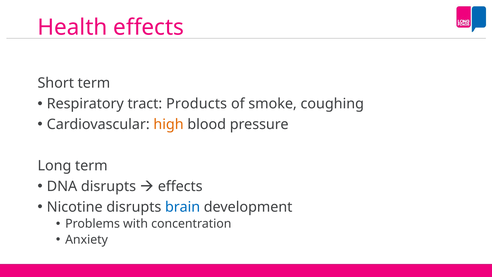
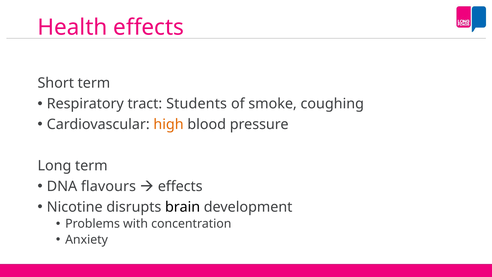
Products: Products -> Students
DNA disrupts: disrupts -> flavours
brain colour: blue -> black
